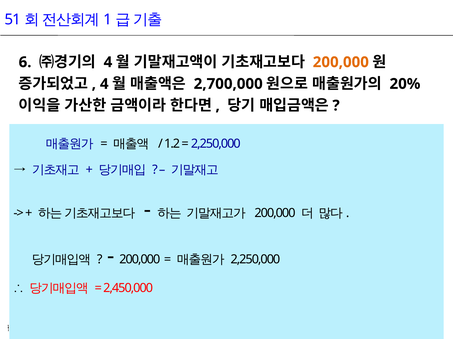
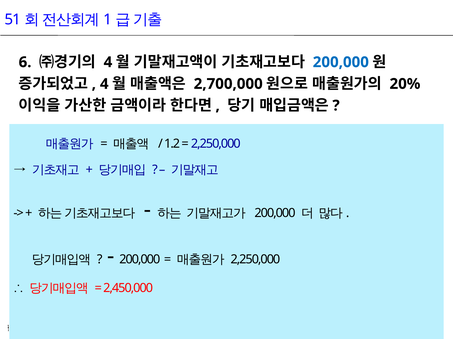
200,000 at (341, 62) colour: orange -> blue
